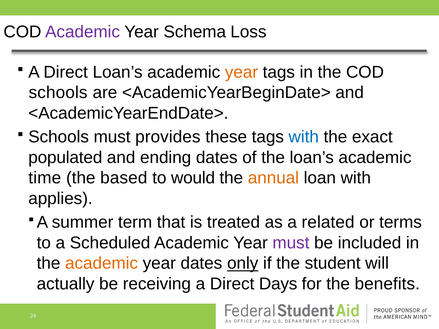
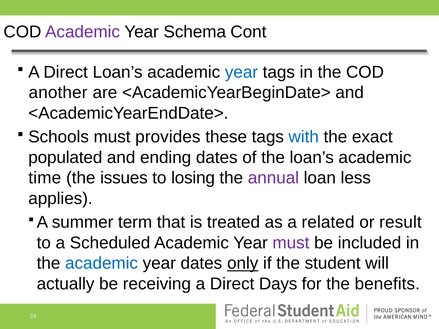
Loss: Loss -> Cont
year at (241, 72) colour: orange -> blue
schools at (58, 93): schools -> another
based: based -> issues
would: would -> losing
annual colour: orange -> purple
loan with: with -> less
terms: terms -> result
academic at (102, 264) colour: orange -> blue
